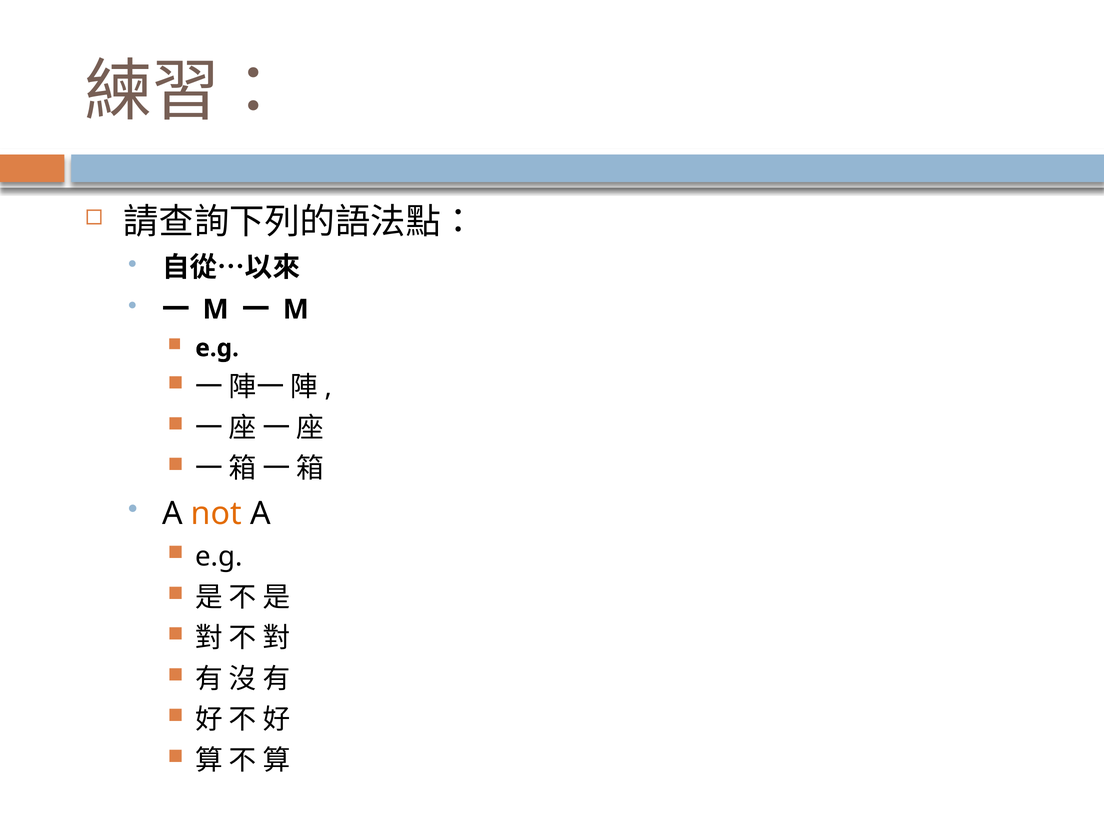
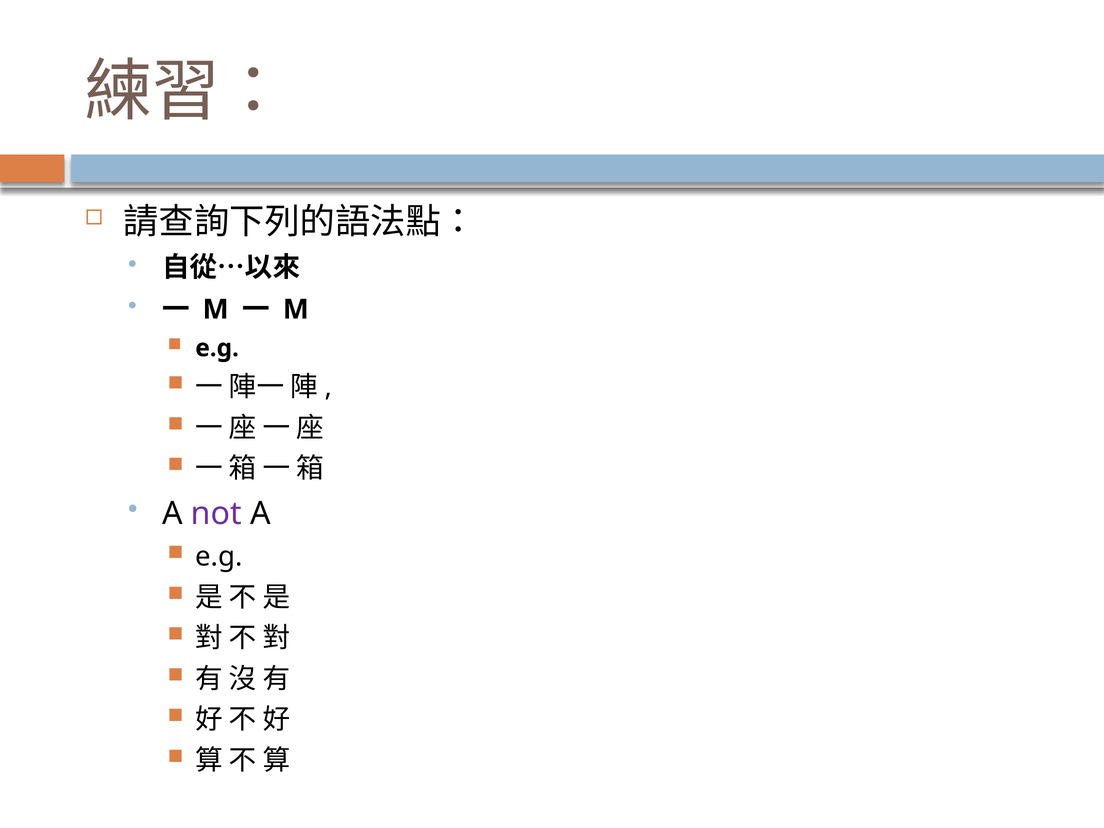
not colour: orange -> purple
